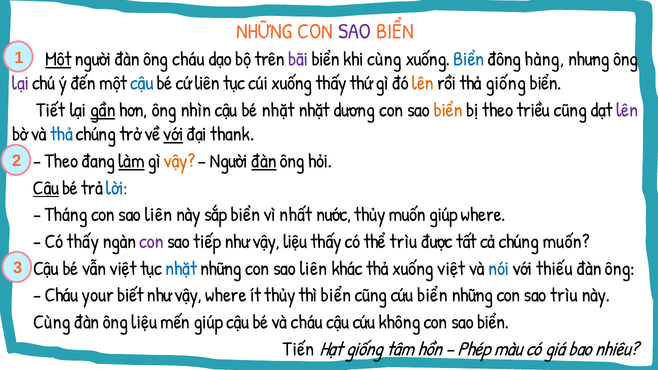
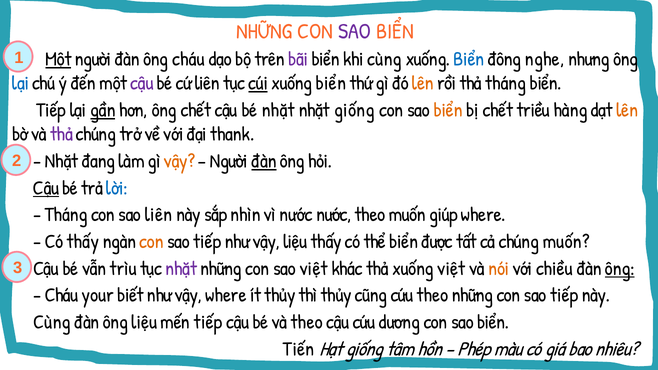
hàng: hàng -> nghe
lại at (21, 83) colour: purple -> blue
cậu at (142, 83) colour: blue -> purple
cúi underline: none -> present
thấy at (331, 83): thấy -> biển
thả giống: giống -> tháng
Tiết at (51, 110): Tiết -> Tiếp
ông nhìn: nhìn -> chết
nhặt dương: dương -> giống
bị theo: theo -> chết
triều cũng: cũng -> hàng
lên at (627, 110) colour: purple -> orange
thả at (62, 134) colour: blue -> purple
với at (173, 134) underline: present -> none
Theo at (61, 161): Theo -> Nhặt
làm underline: present -> none
sắp biển: biển -> nhìn
vì nhất: nhất -> nước
nước thủy: thủy -> theo
con at (152, 242) colour: purple -> orange
thể trìu: trìu -> biển
vẫn việt: việt -> trìu
nhặt at (181, 269) colour: blue -> purple
những con sao liên: liên -> việt
nói colour: blue -> orange
thiếu: thiếu -> chiều
ông at (620, 269) underline: none -> present
thì biển: biển -> thủy
cứu biển: biển -> theo
những con sao trìu: trìu -> tiếp
mến giúp: giúp -> tiếp
và cháu: cháu -> theo
không: không -> dương
